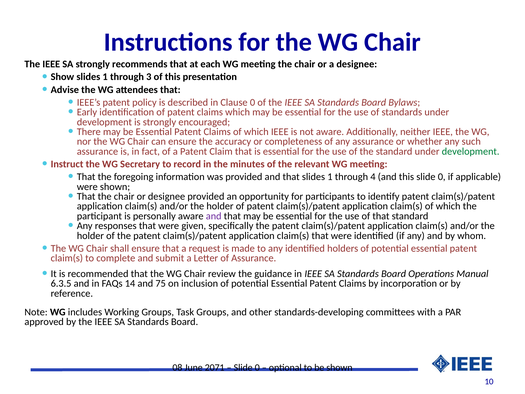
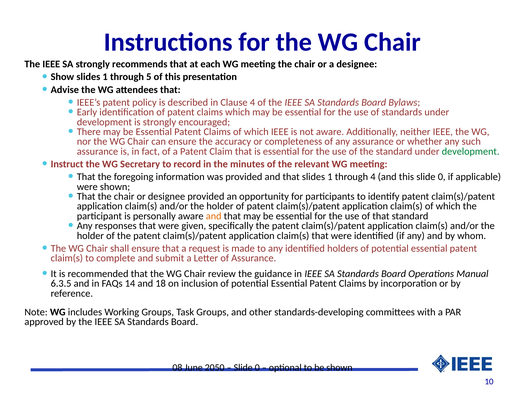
3: 3 -> 5
Clause 0: 0 -> 4
and at (214, 216) colour: purple -> orange
75: 75 -> 18
2071: 2071 -> 2050
